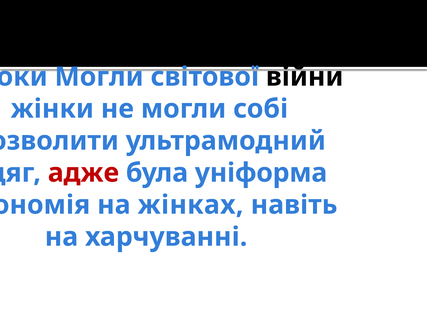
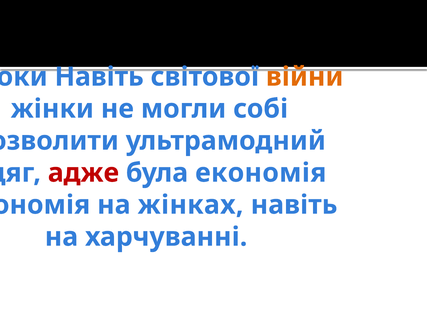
Могли at (99, 77): Могли -> Навіть
війни colour: black -> orange
була уніформа: уніформа -> економія
